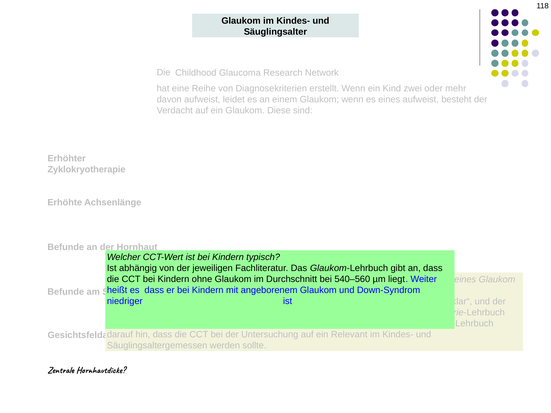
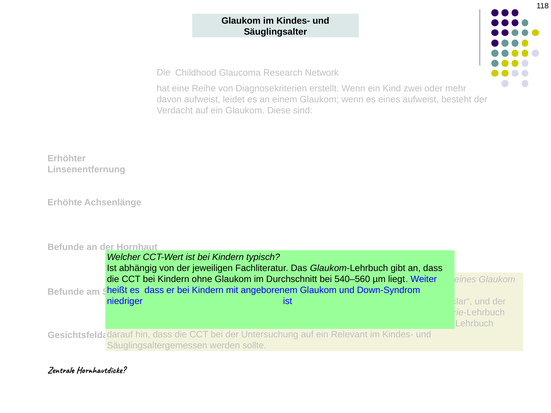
Zyklokryotherapie: Zyklokryotherapie -> Linsenentfernung
